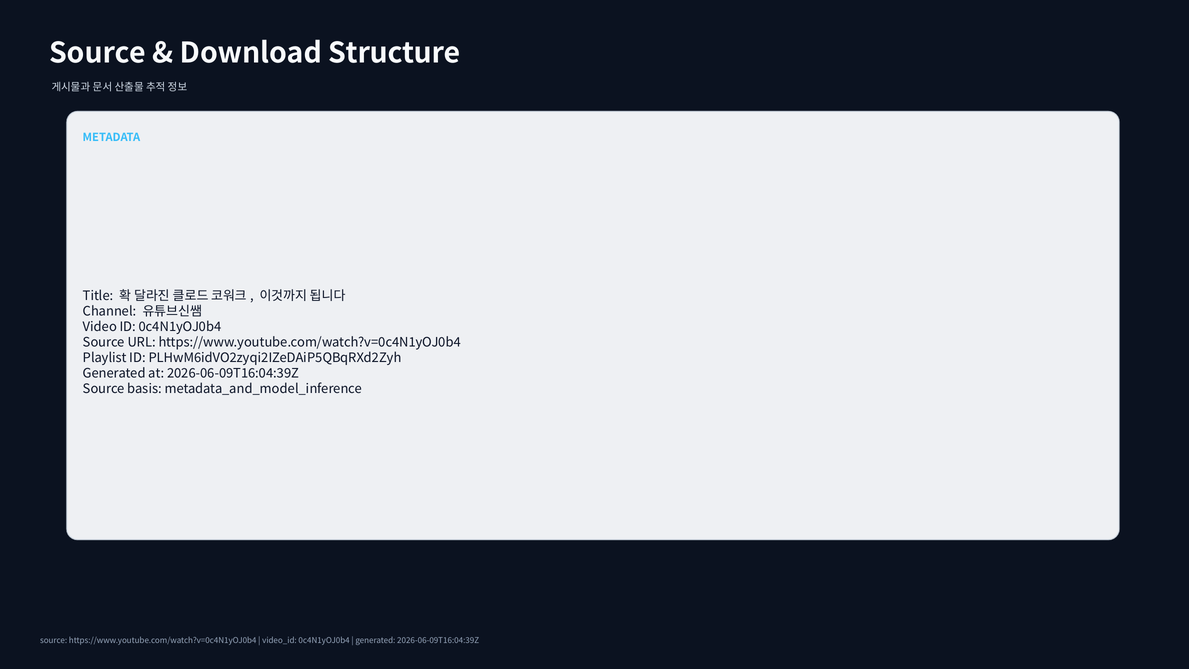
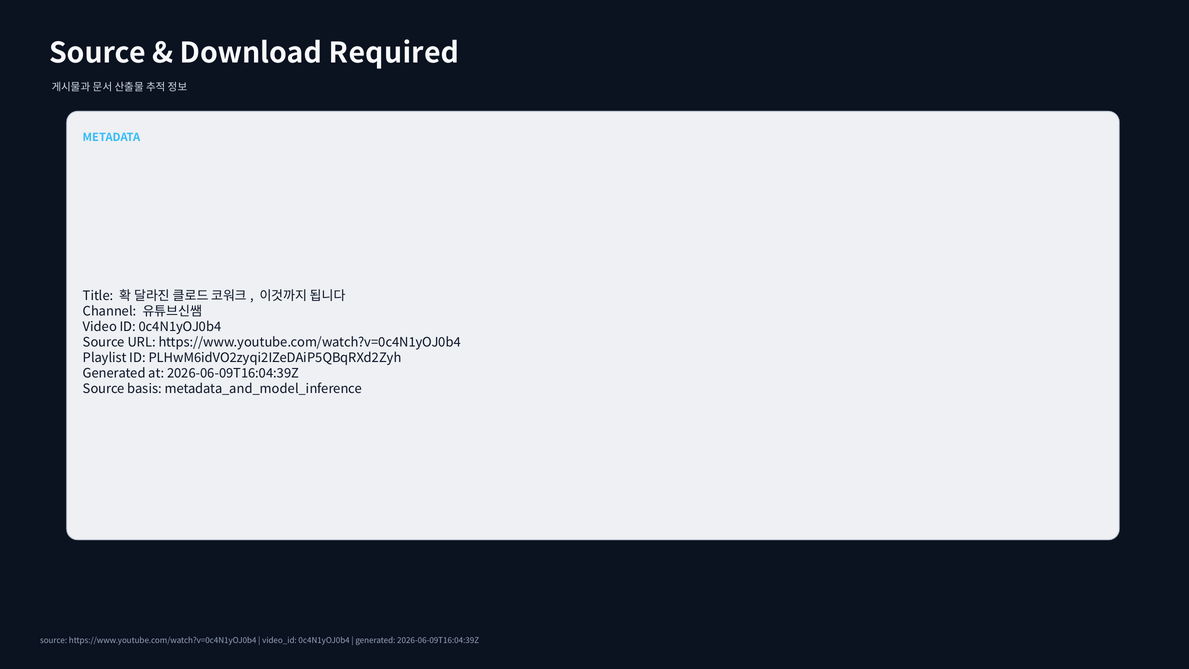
Structure: Structure -> Required
